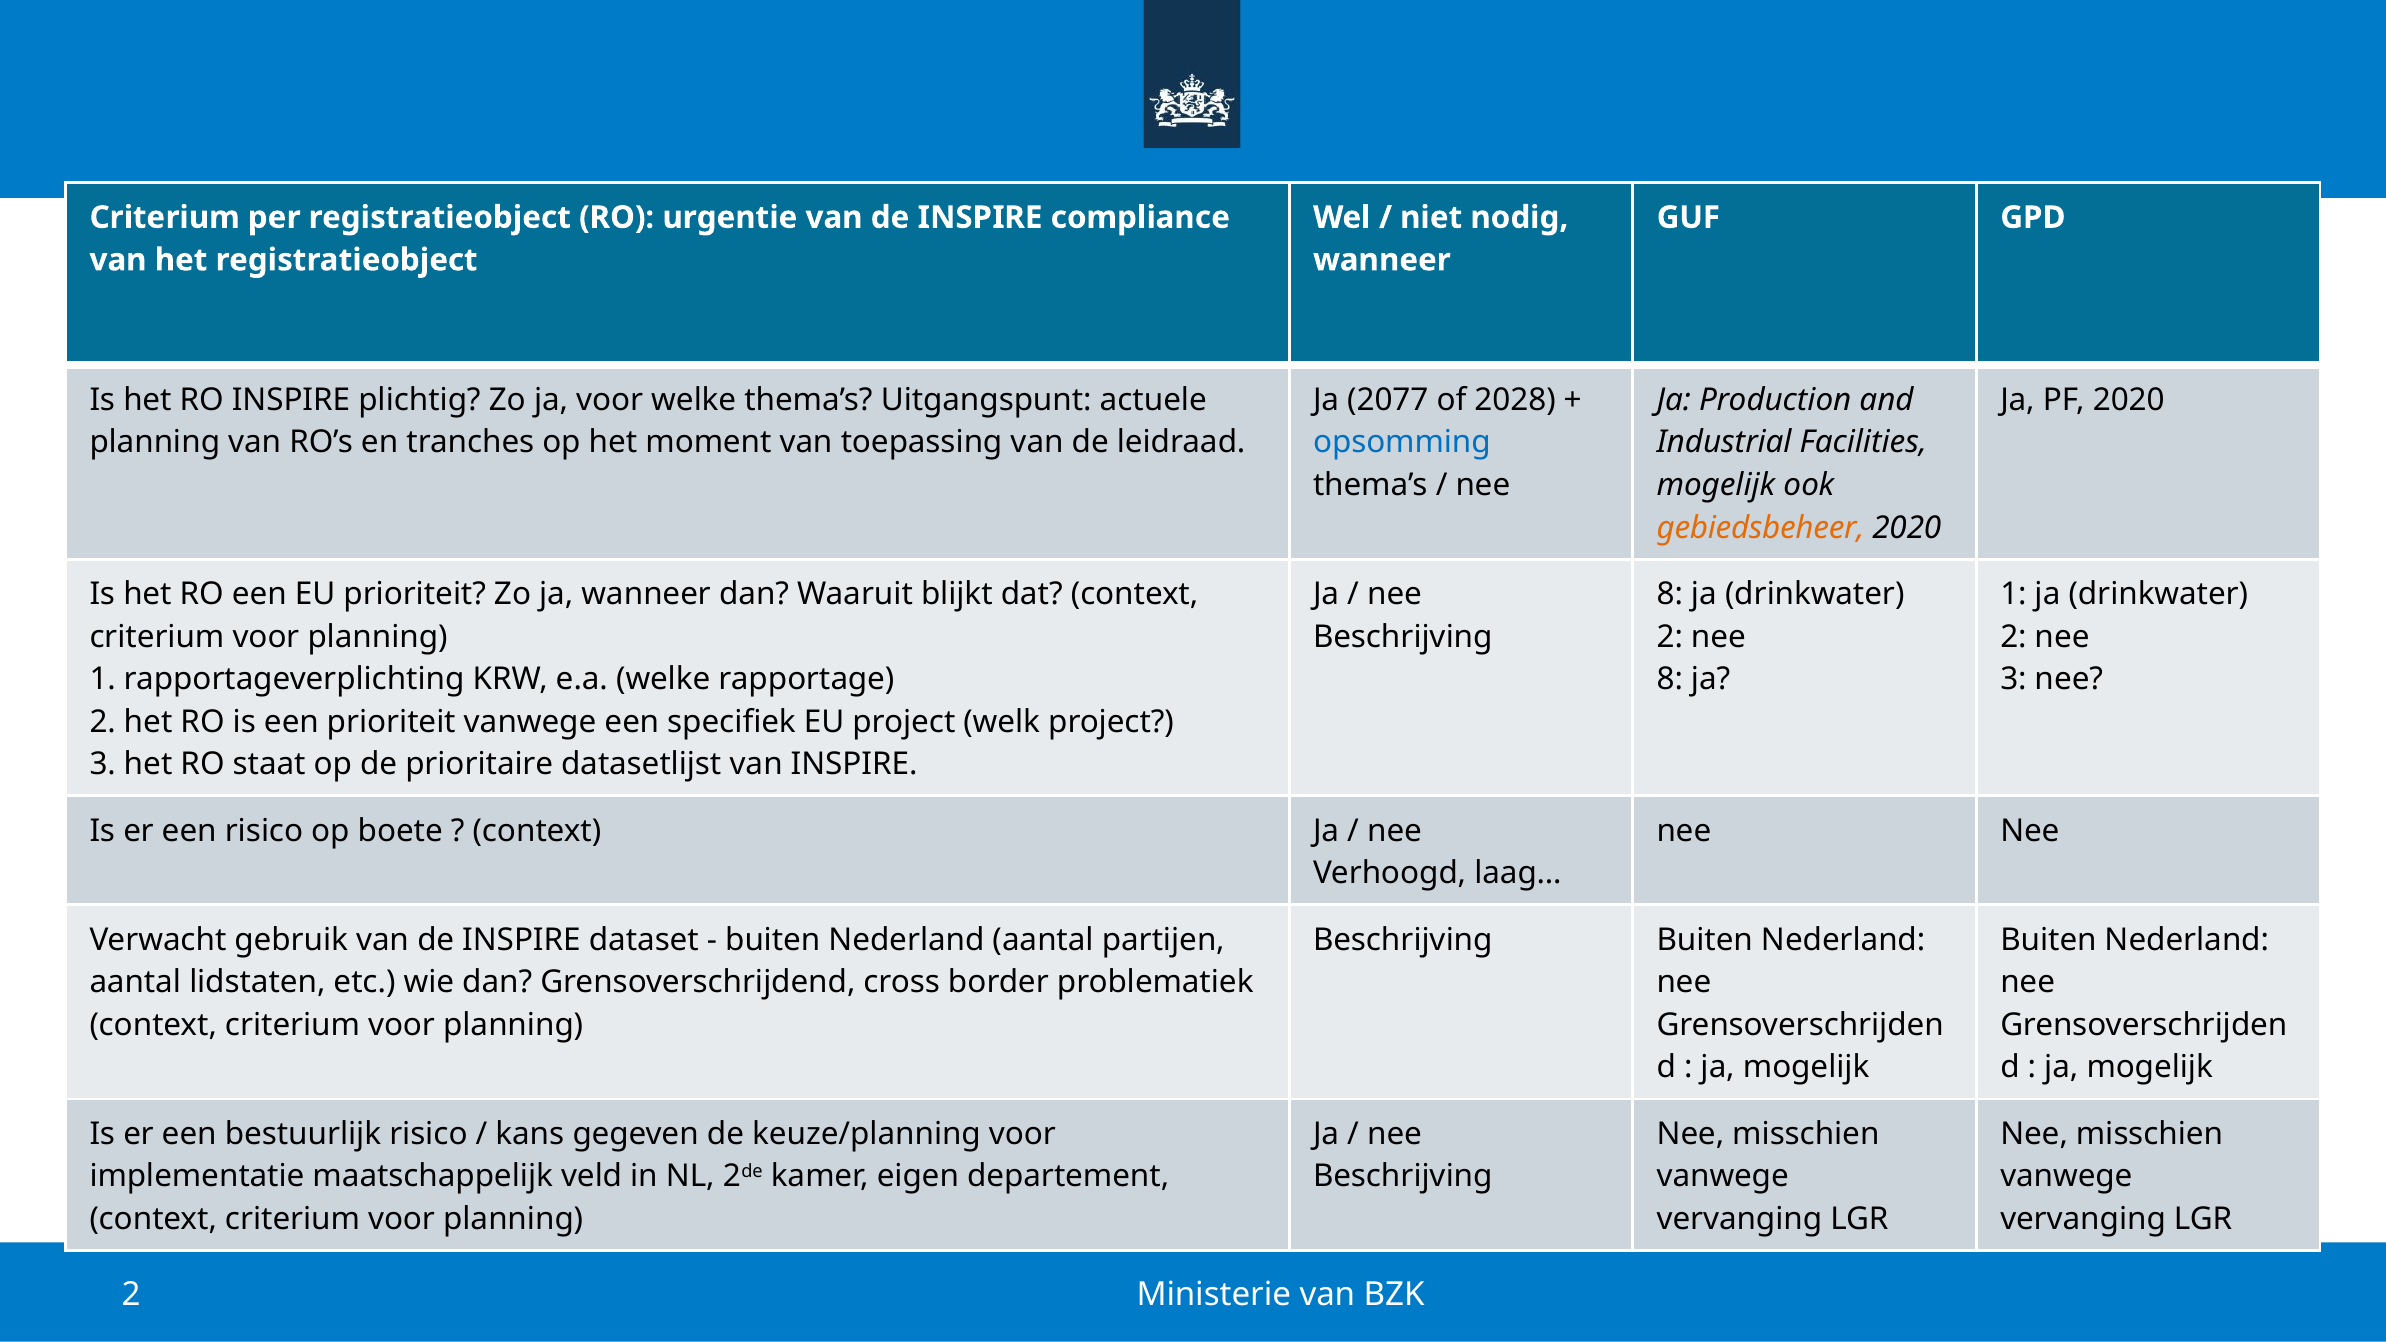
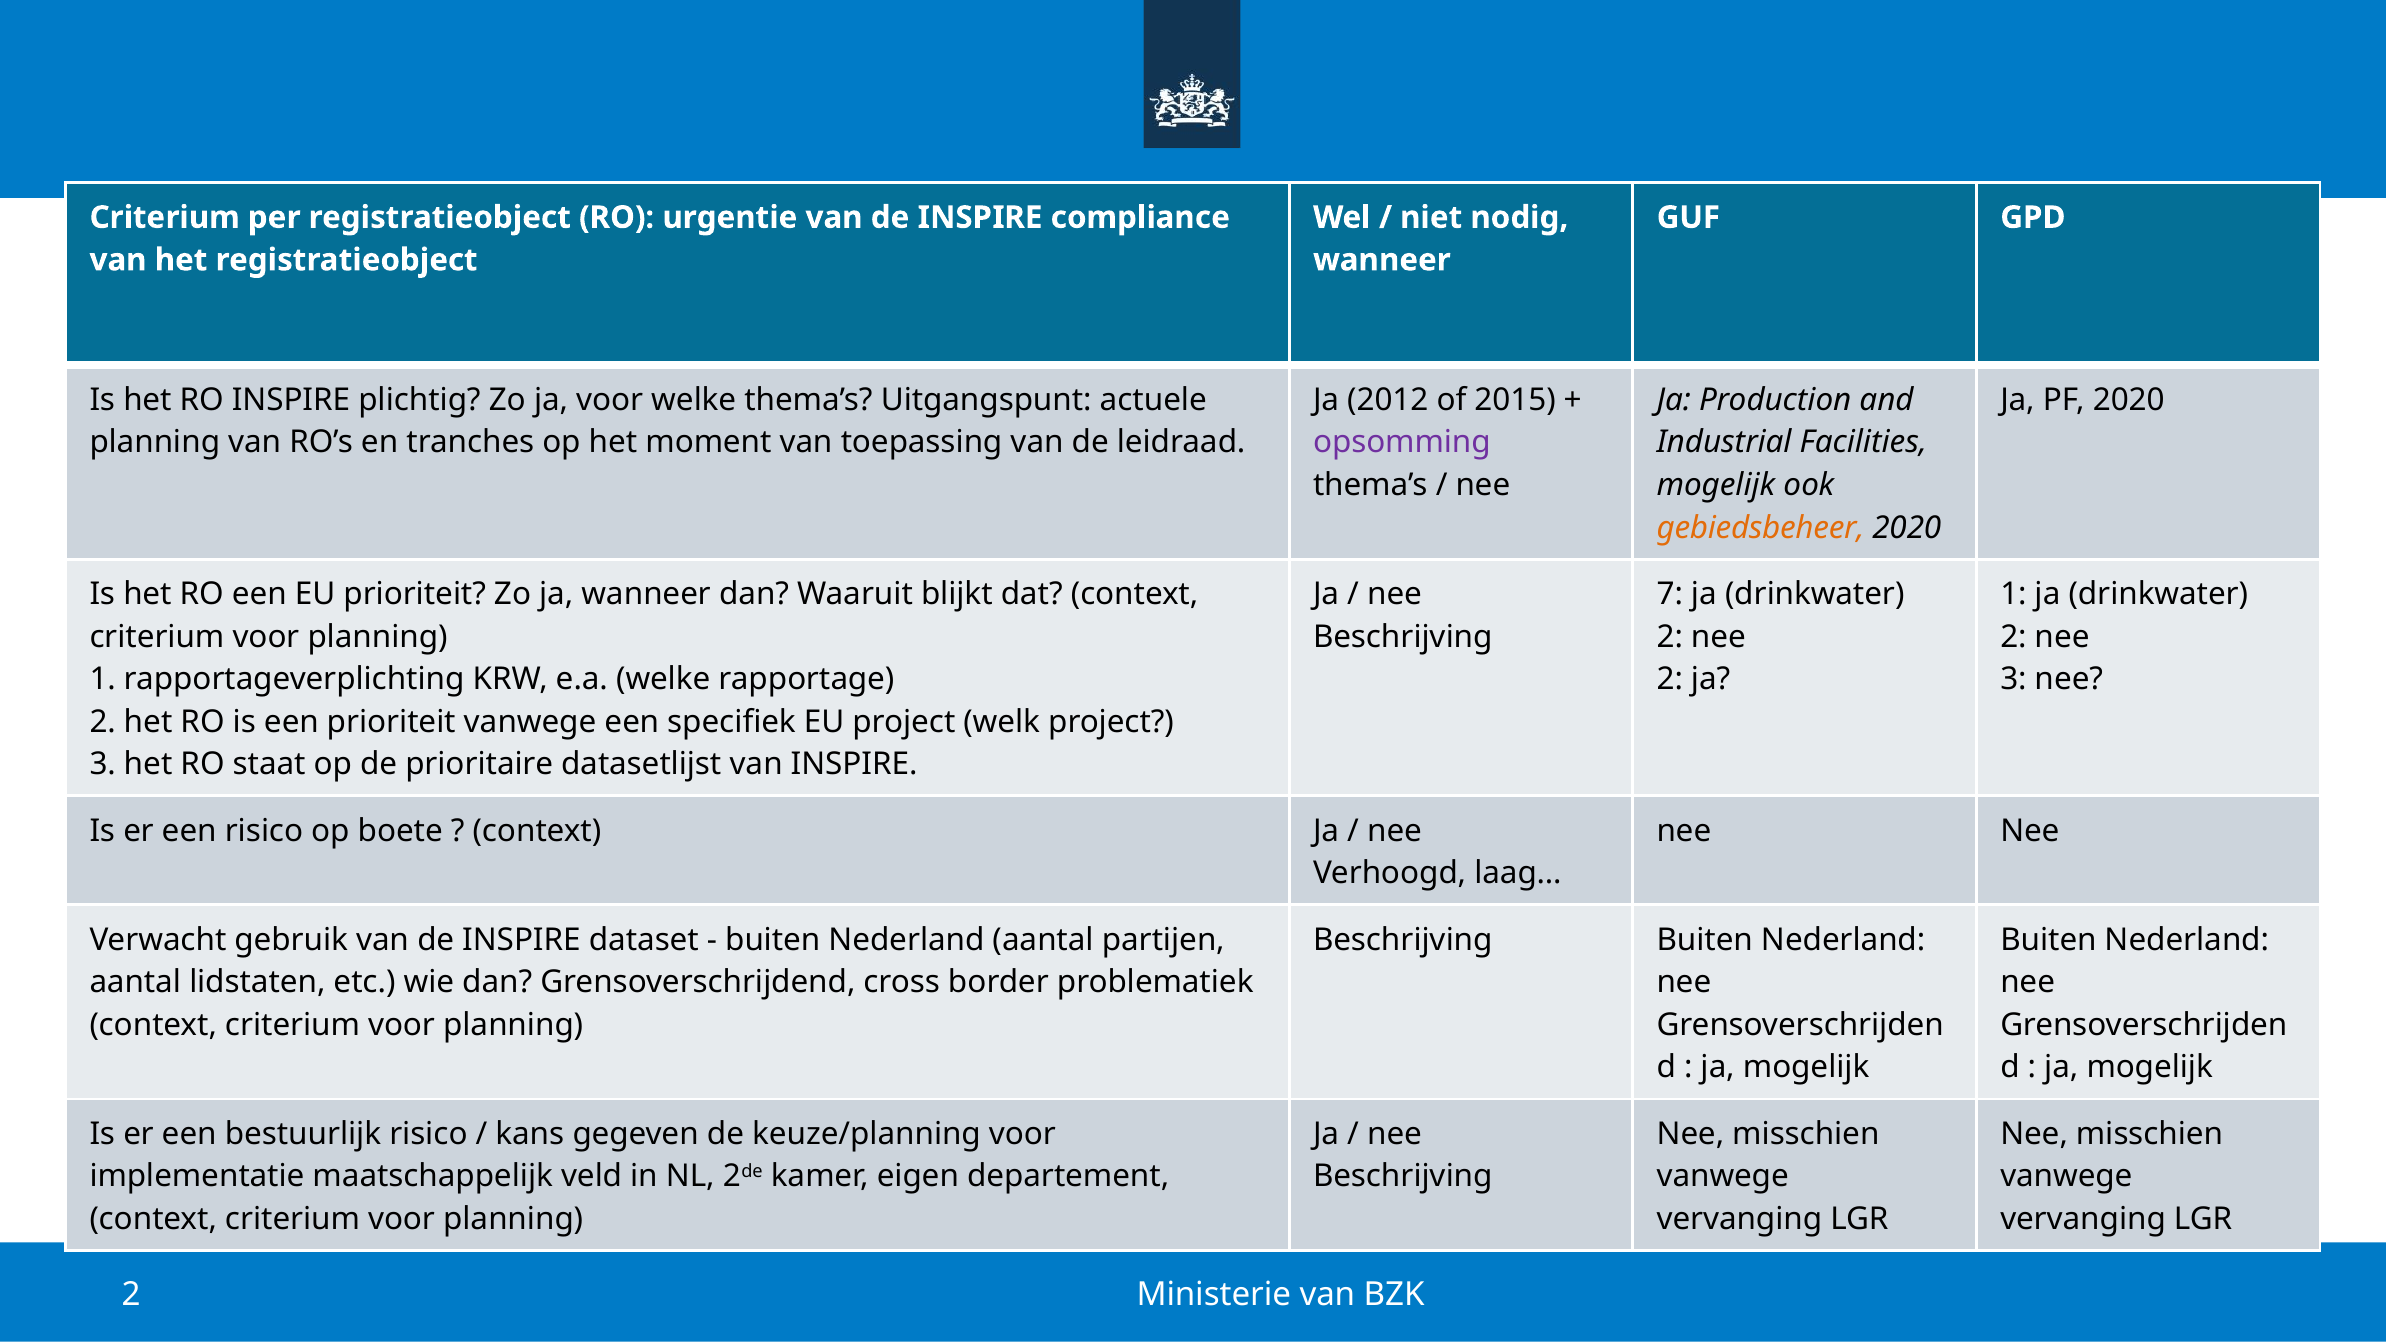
2077: 2077 -> 2012
2028: 2028 -> 2015
opsomming colour: blue -> purple
8 at (1670, 594): 8 -> 7
8 at (1670, 679): 8 -> 2
